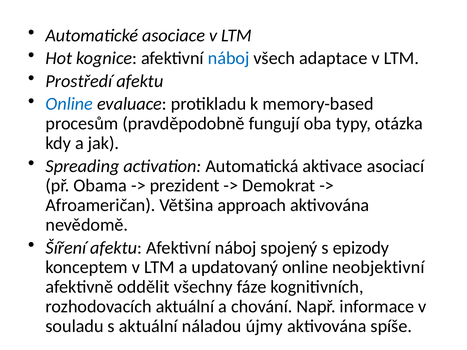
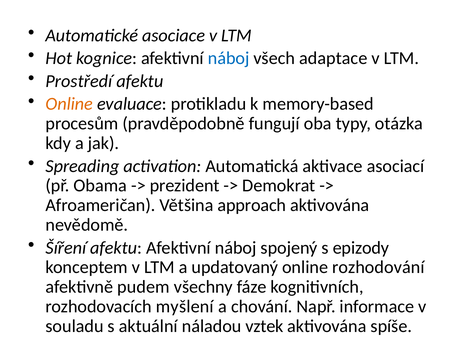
Online at (69, 104) colour: blue -> orange
neobjektivní: neobjektivní -> rozhodování
oddělit: oddělit -> pudem
rozhodovacích aktuální: aktuální -> myšlení
újmy: újmy -> vztek
